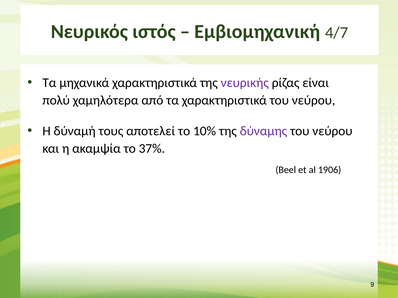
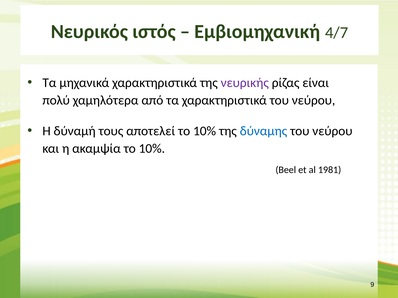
δύναμης colour: purple -> blue
ακαμψία το 37%: 37% -> 10%
1906: 1906 -> 1981
